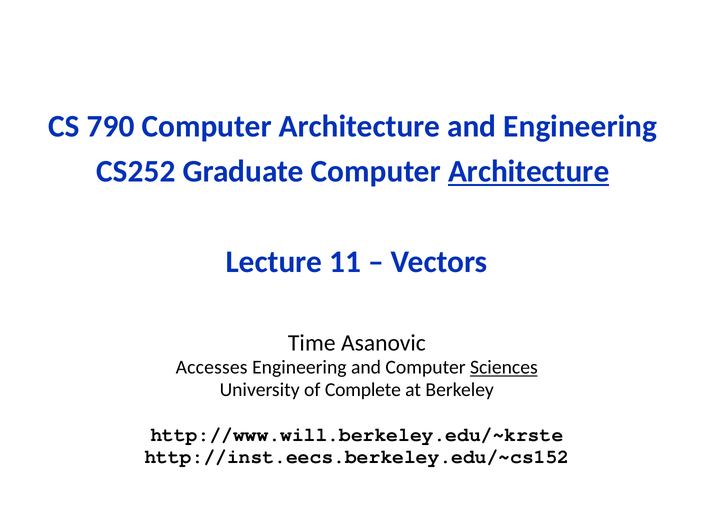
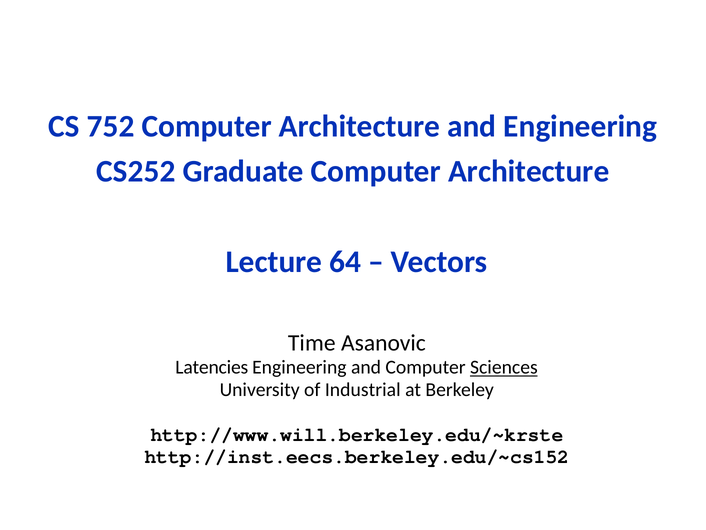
790: 790 -> 752
Architecture at (529, 171) underline: present -> none
11: 11 -> 64
Accesses: Accesses -> Latencies
Complete: Complete -> Industrial
